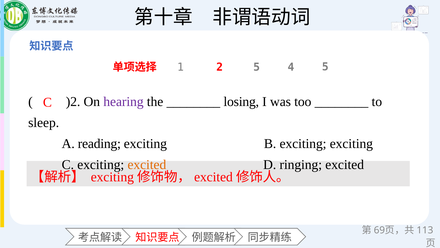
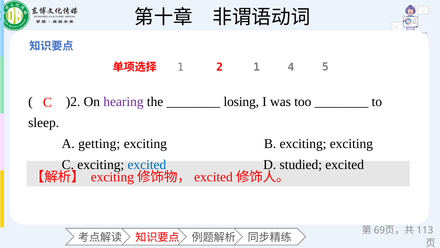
2 5: 5 -> 1
reading: reading -> getting
excited at (147, 164) colour: orange -> blue
ringing: ringing -> studied
